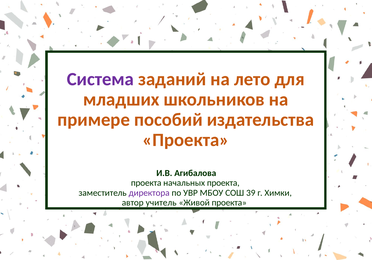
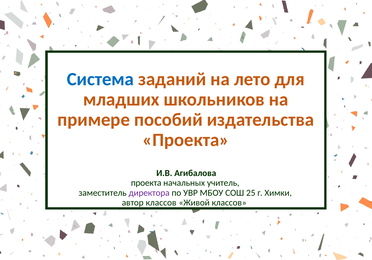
Система colour: purple -> blue
начальных проекта: проекта -> учитель
39: 39 -> 25
автор учитель: учитель -> классов
Живой проекта: проекта -> классов
